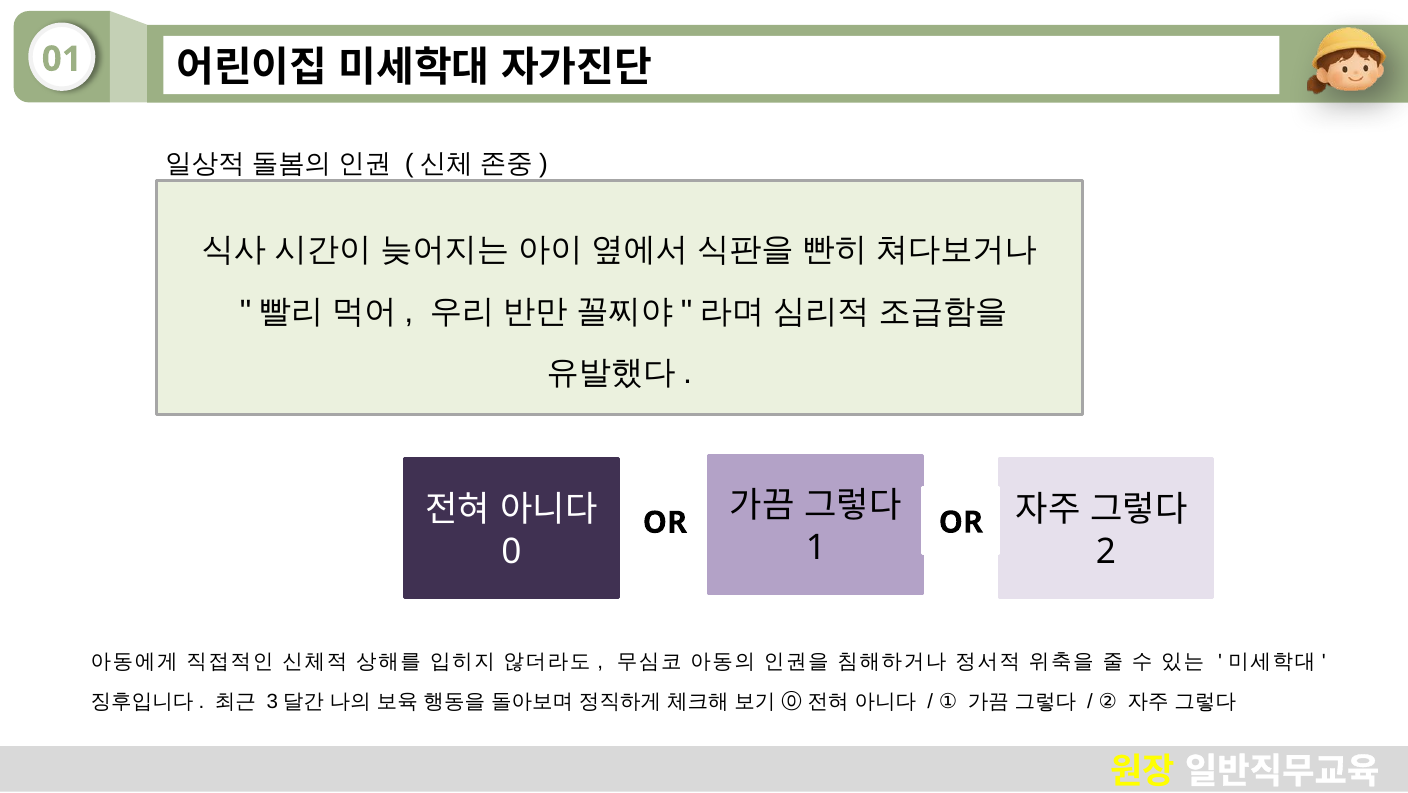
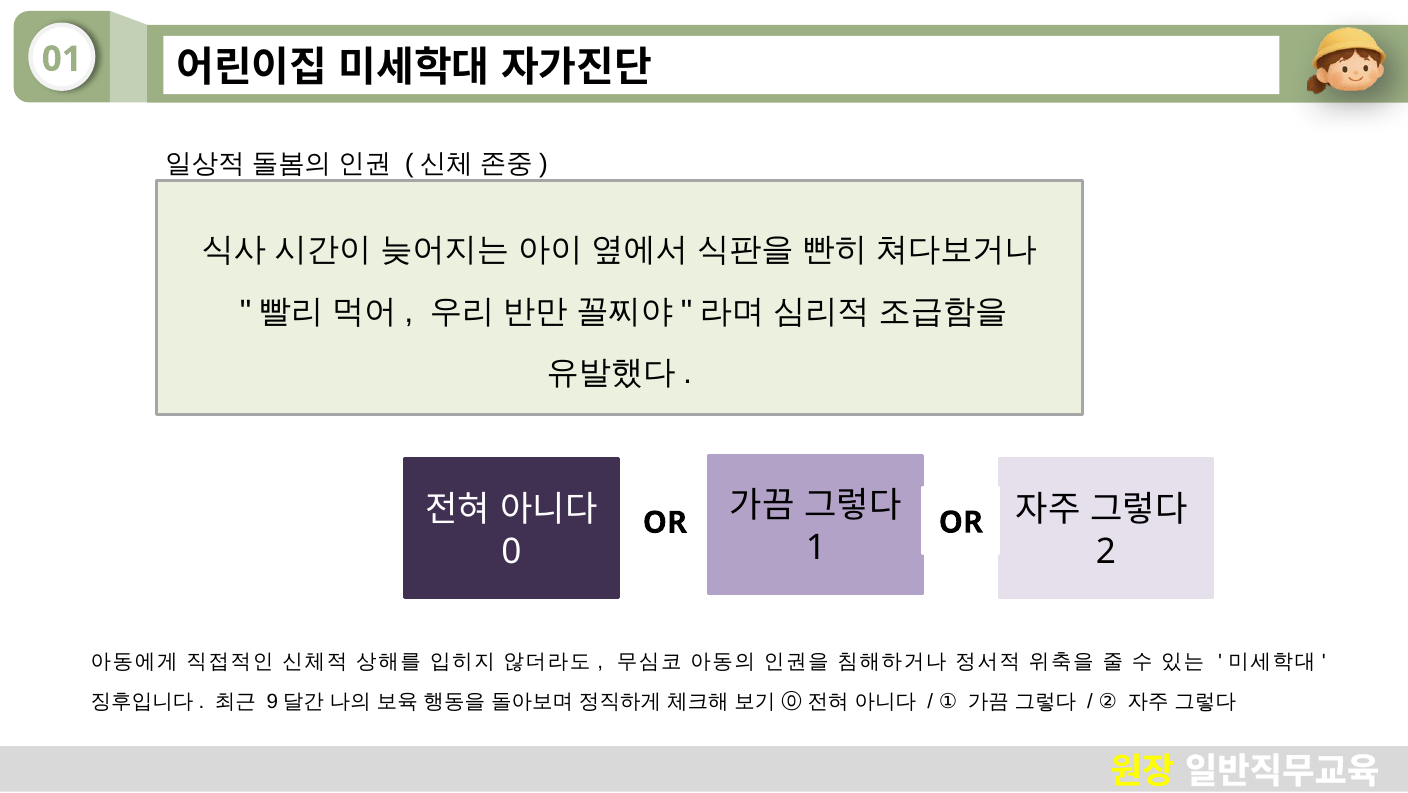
3: 3 -> 9
